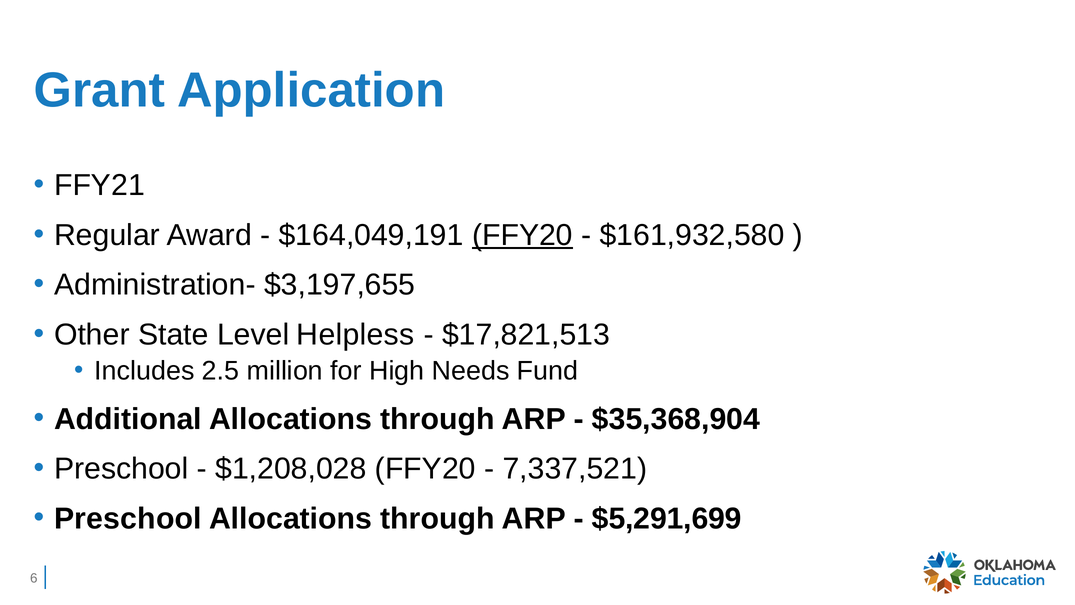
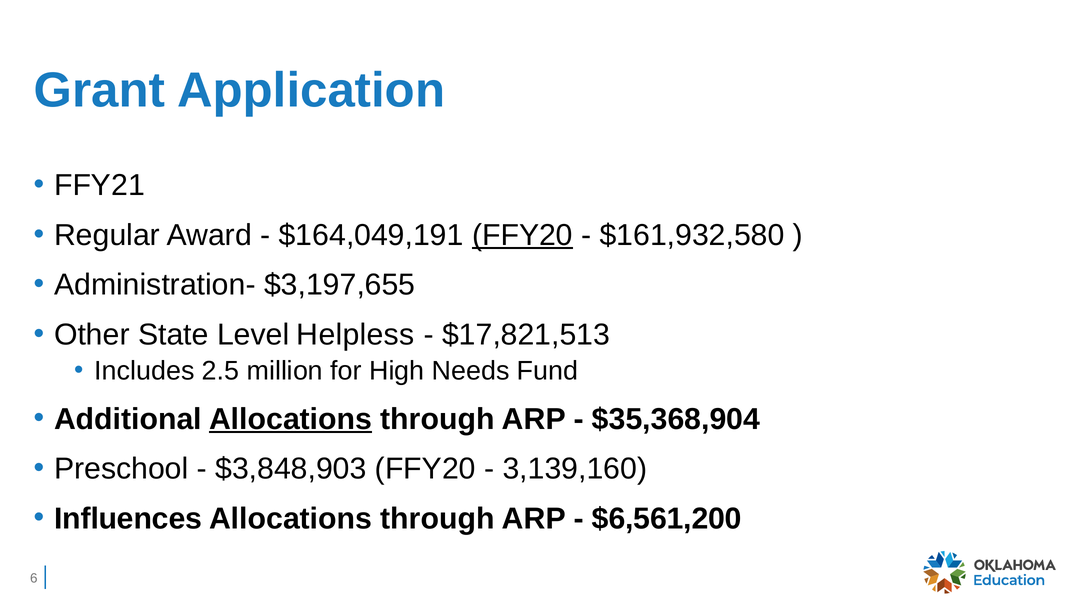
Allocations at (291, 419) underline: none -> present
$1,208,028: $1,208,028 -> $3,848,903
7,337,521: 7,337,521 -> 3,139,160
Preschool at (128, 518): Preschool -> Influences
$5,291,699: $5,291,699 -> $6,561,200
